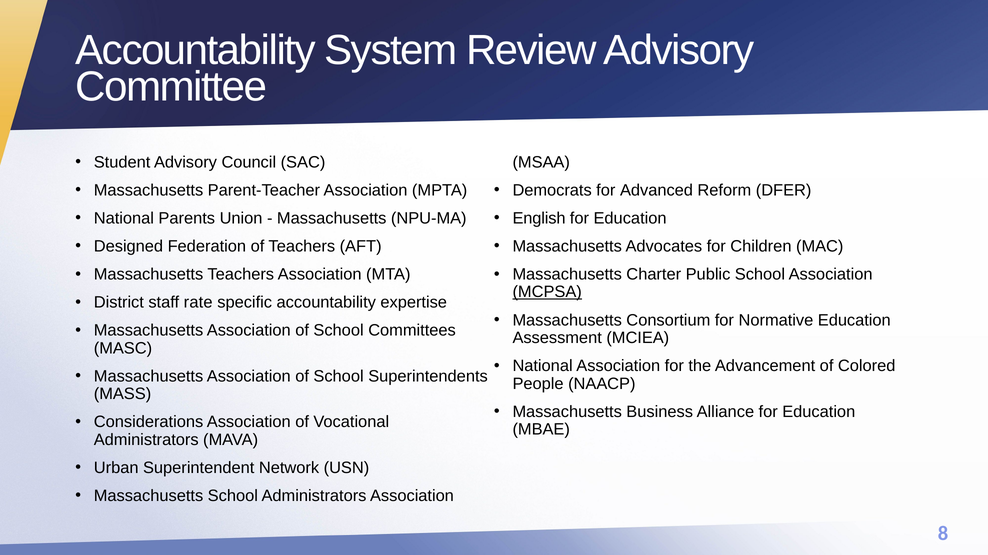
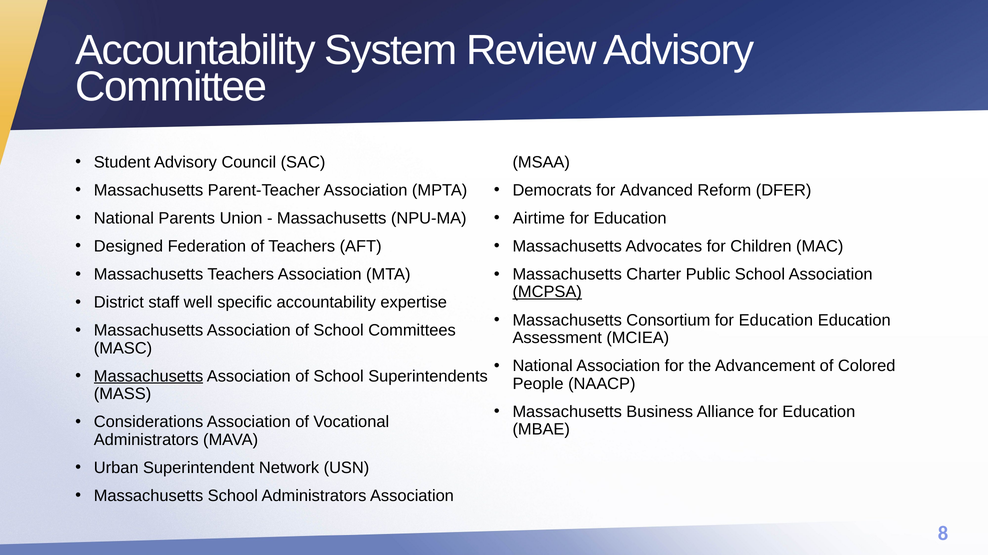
English: English -> Airtime
rate: rate -> well
Consortium for Normative: Normative -> Education
Massachusetts at (149, 377) underline: none -> present
